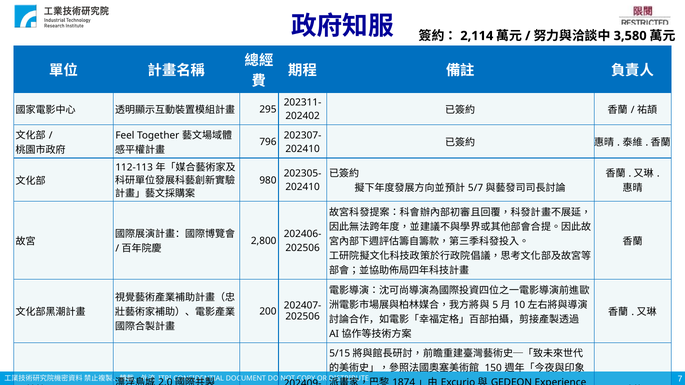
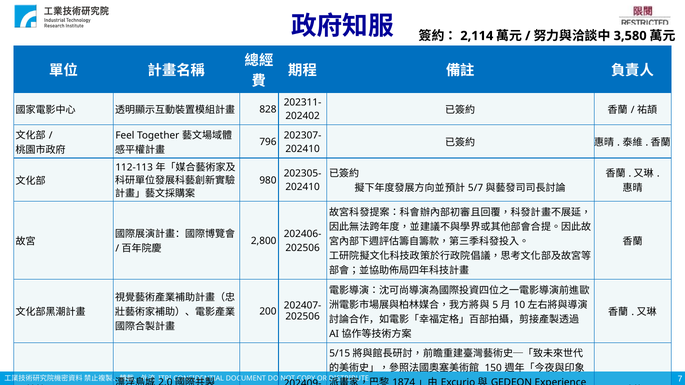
295: 295 -> 828
